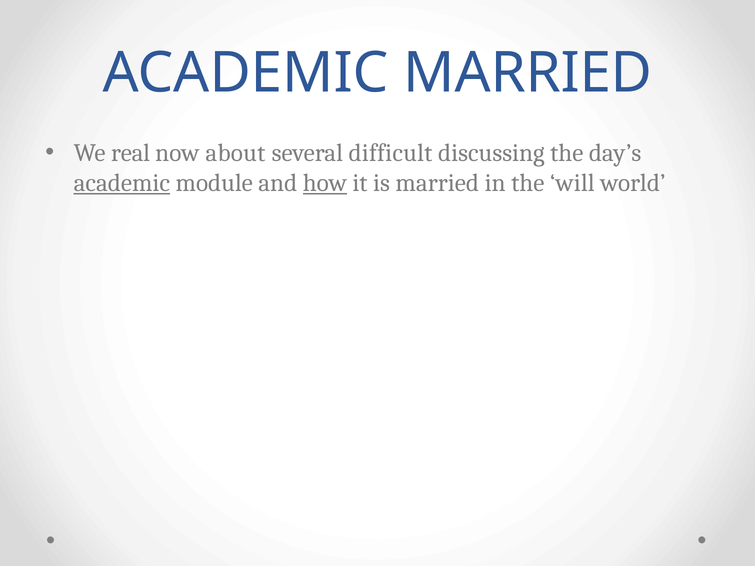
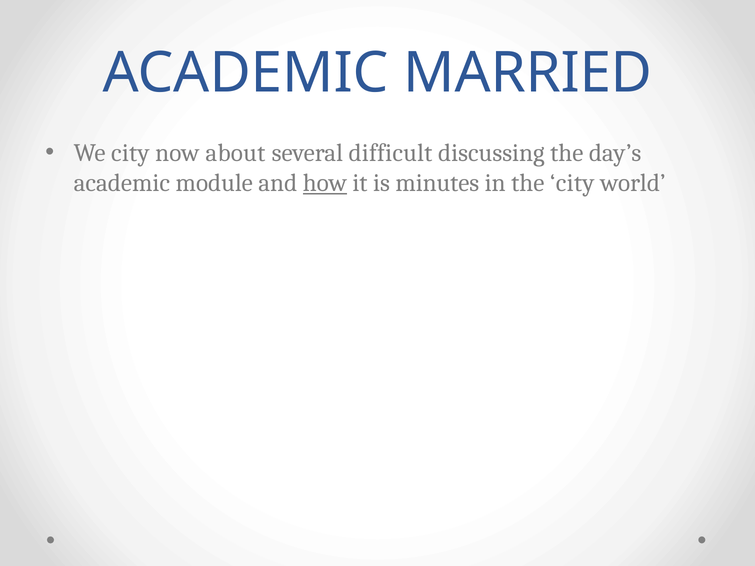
We real: real -> city
academic at (122, 183) underline: present -> none
is married: married -> minutes
the will: will -> city
